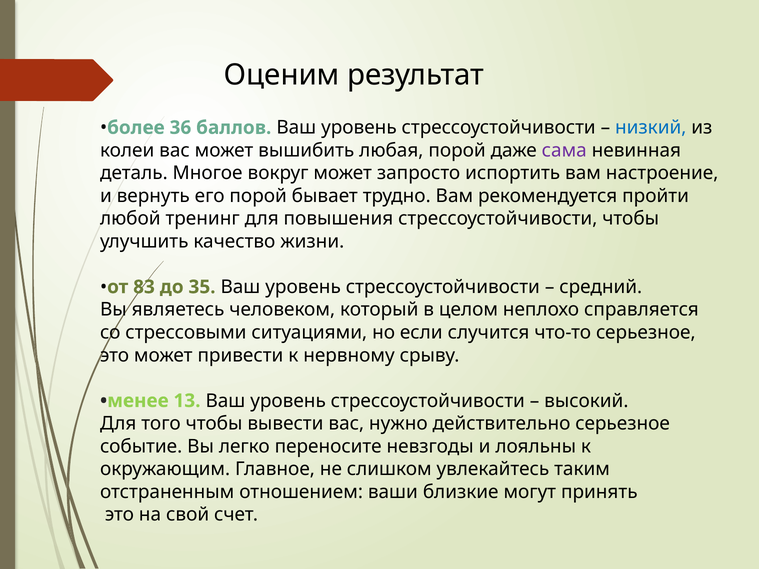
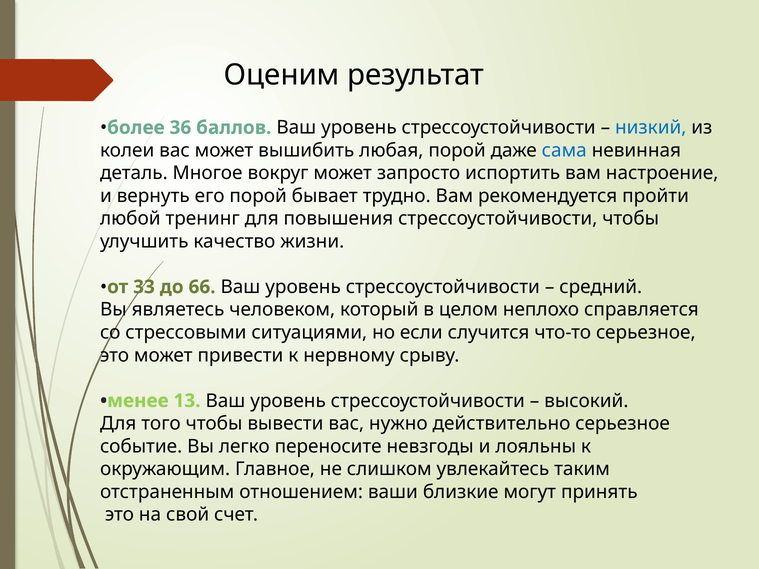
сама colour: purple -> blue
83: 83 -> 33
35: 35 -> 66
